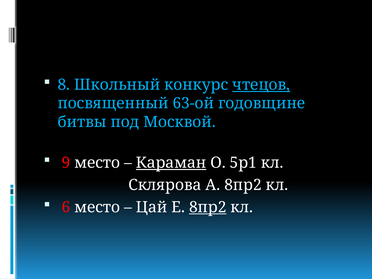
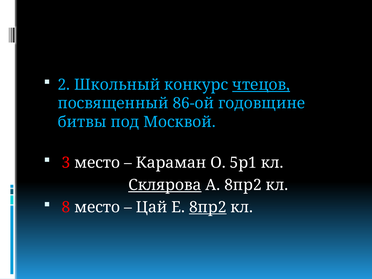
8: 8 -> 2
63-ой: 63-ой -> 86-ой
9: 9 -> 3
Караман underline: present -> none
Склярова underline: none -> present
6: 6 -> 8
